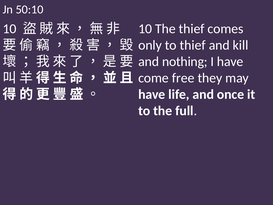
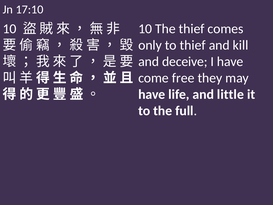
50:10: 50:10 -> 17:10
nothing: nothing -> deceive
once: once -> little
